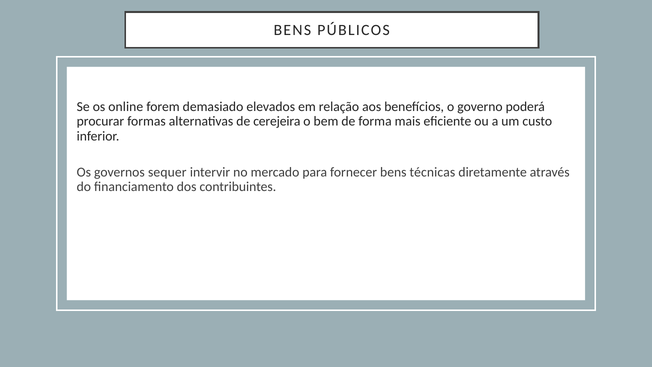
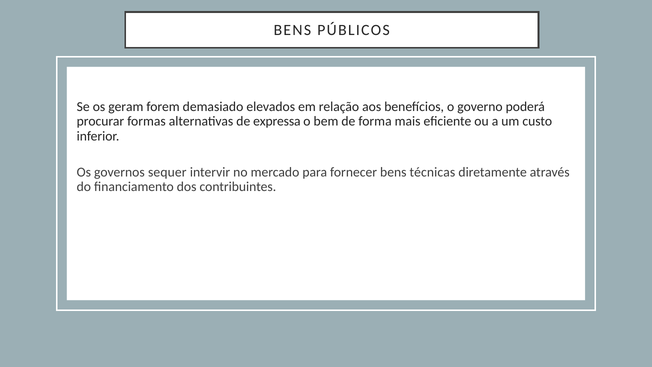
online: online -> geram
cerejeira: cerejeira -> expressa
